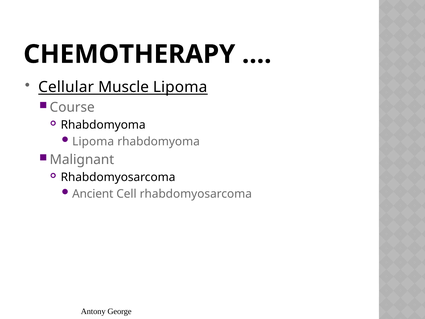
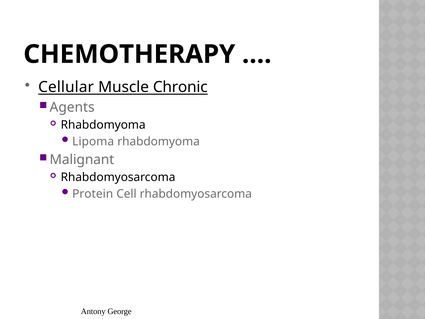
Muscle Lipoma: Lipoma -> Chronic
Course: Course -> Agents
Ancient: Ancient -> Protein
